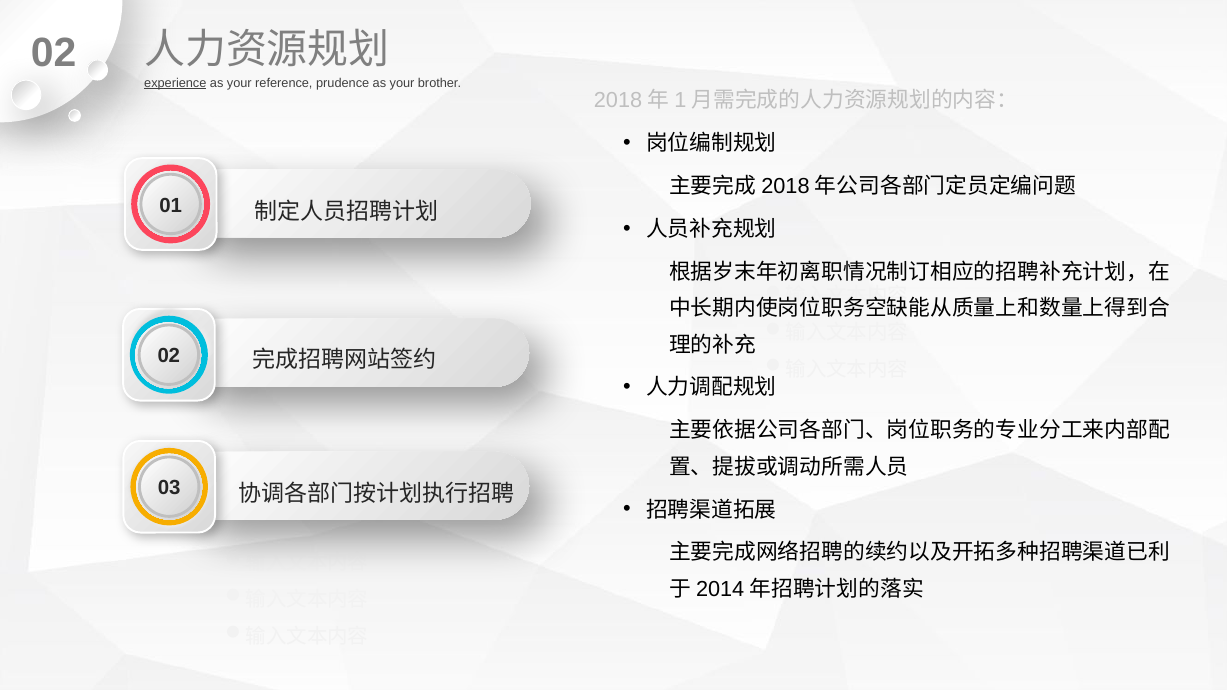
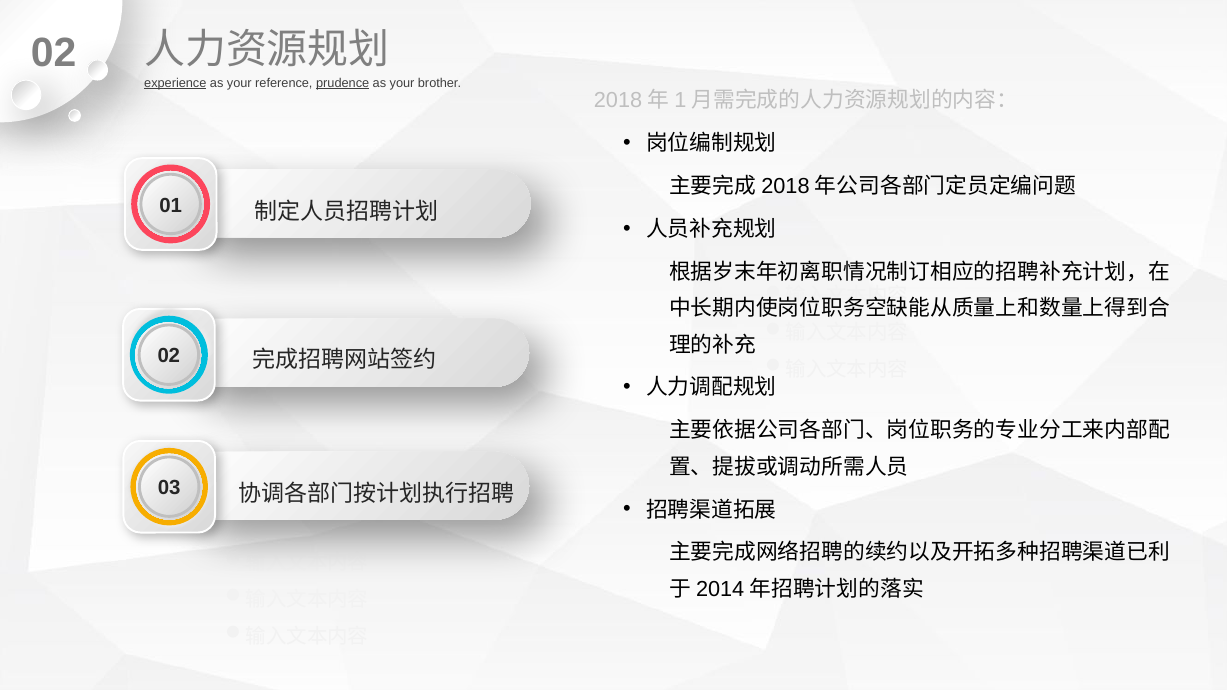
prudence underline: none -> present
